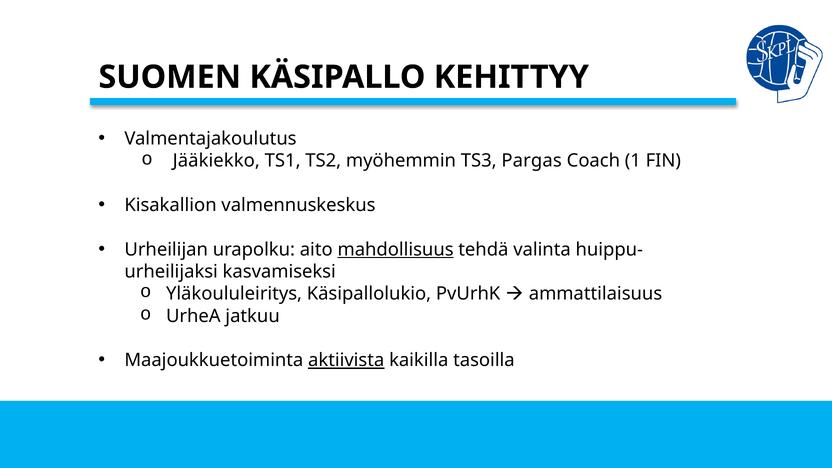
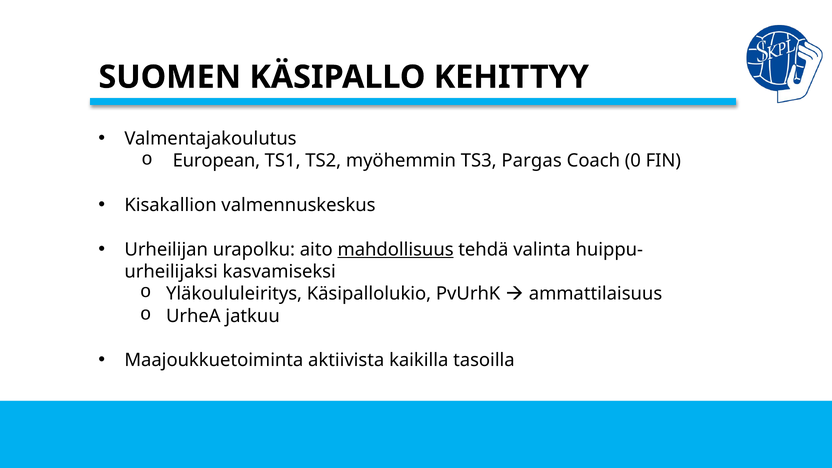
Jääkiekko: Jääkiekko -> European
1: 1 -> 0
aktiivista underline: present -> none
